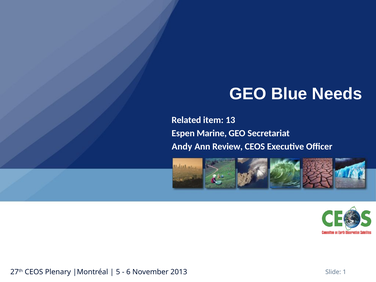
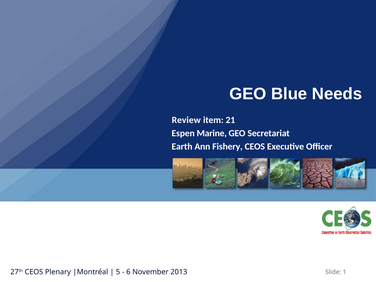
Related: Related -> Review
13: 13 -> 21
Andy: Andy -> Earth
Review: Review -> Fishery
